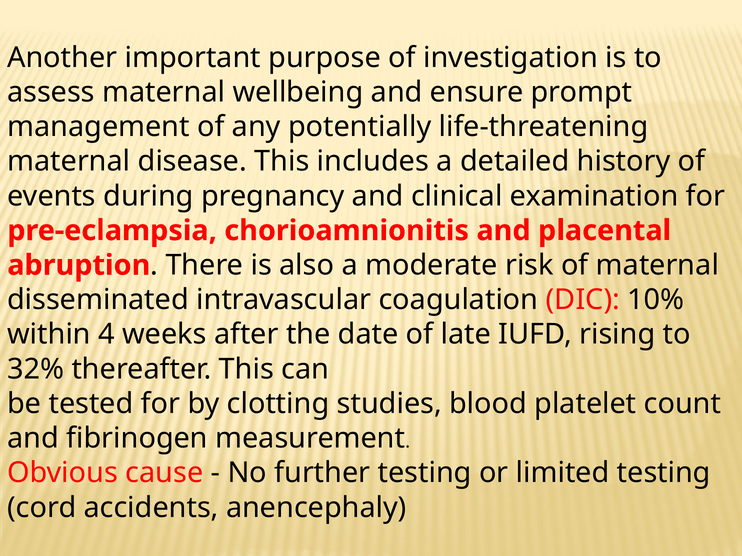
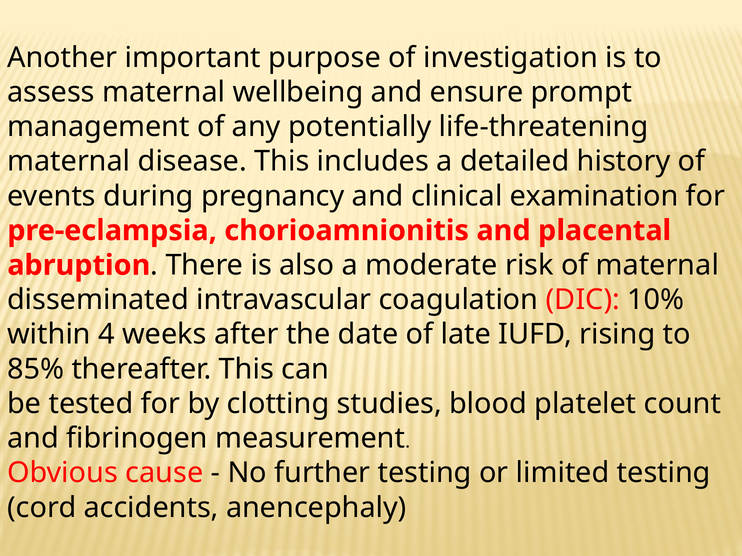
32%: 32% -> 85%
